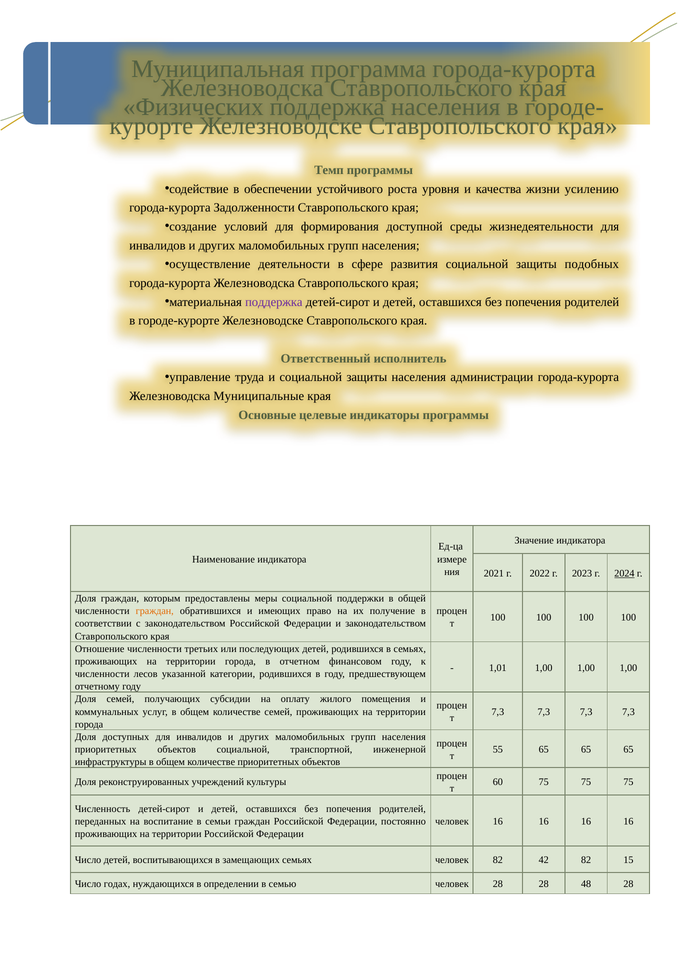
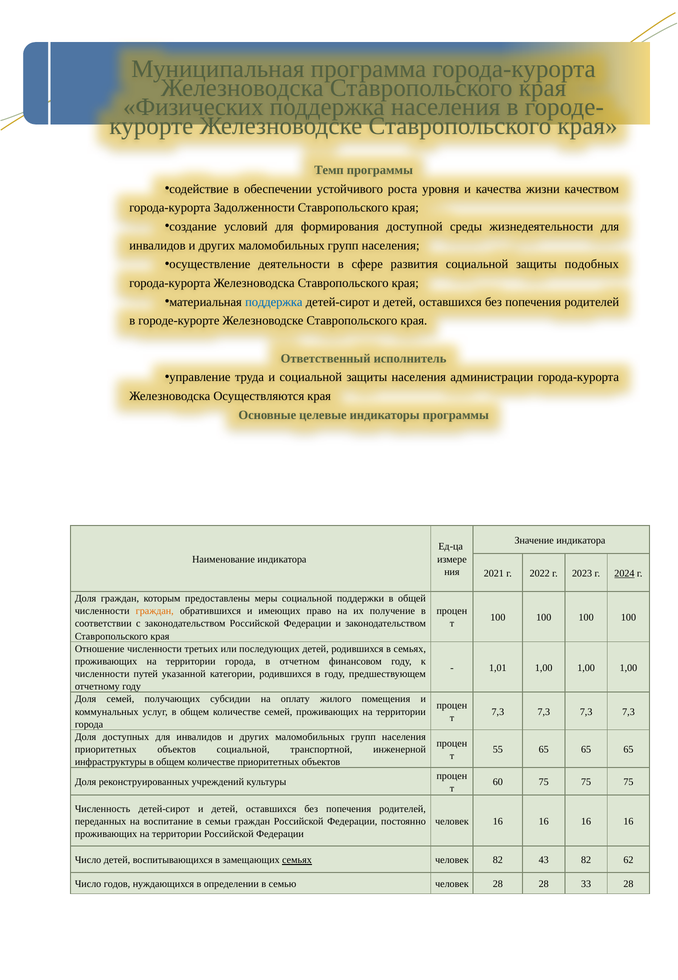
усилению: усилению -> качеством
поддержка at (274, 302) colour: purple -> blue
Муниципальные: Муниципальные -> Осуществляются
лесов: лесов -> путей
семьях at (297, 860) underline: none -> present
42: 42 -> 43
15: 15 -> 62
годах: годах -> годов
48: 48 -> 33
